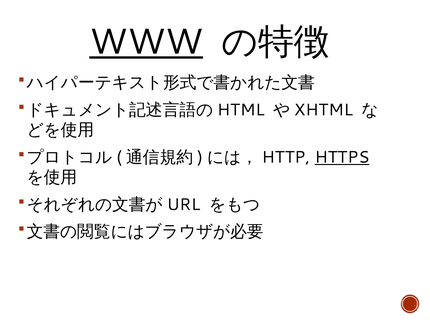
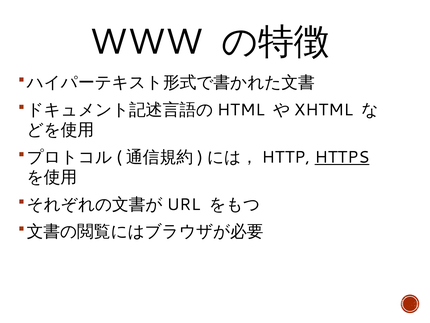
WWW underline: present -> none
